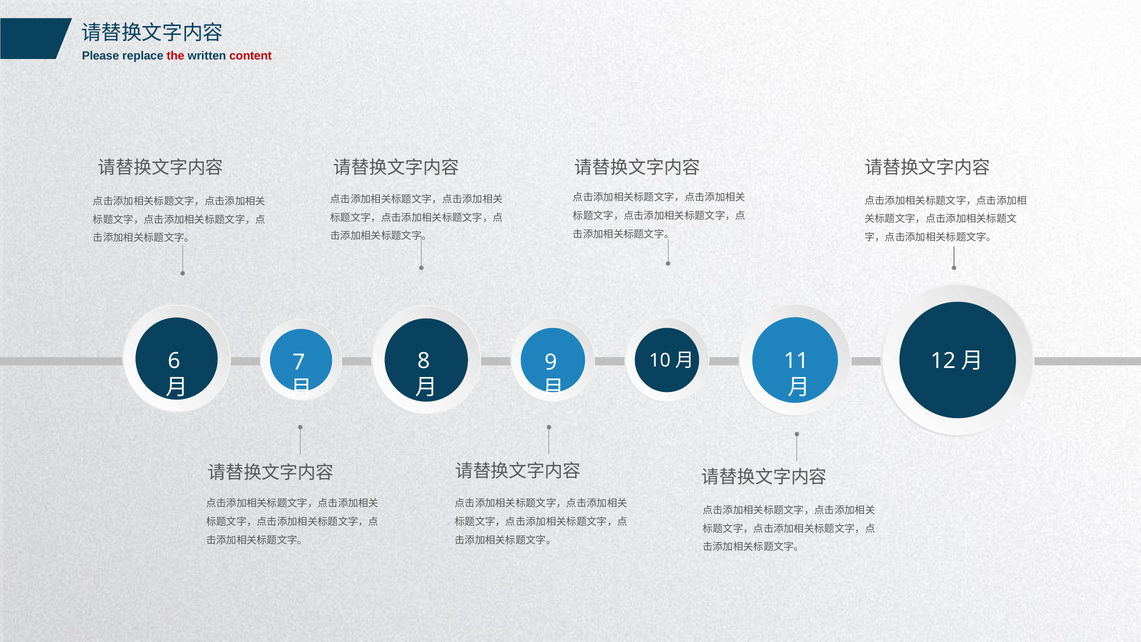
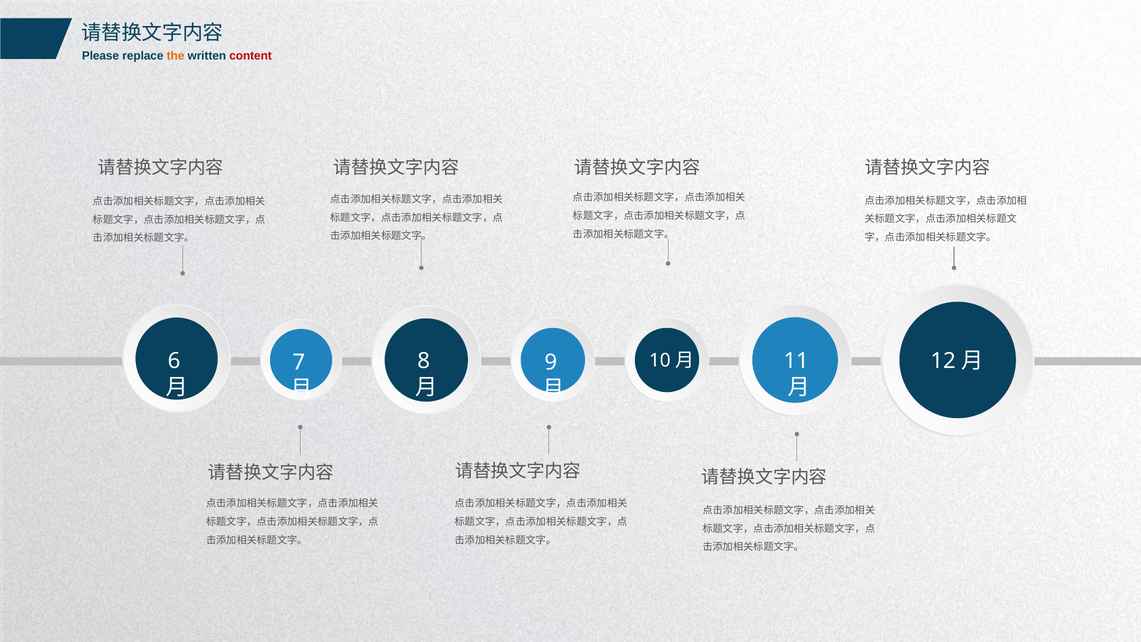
the colour: red -> orange
